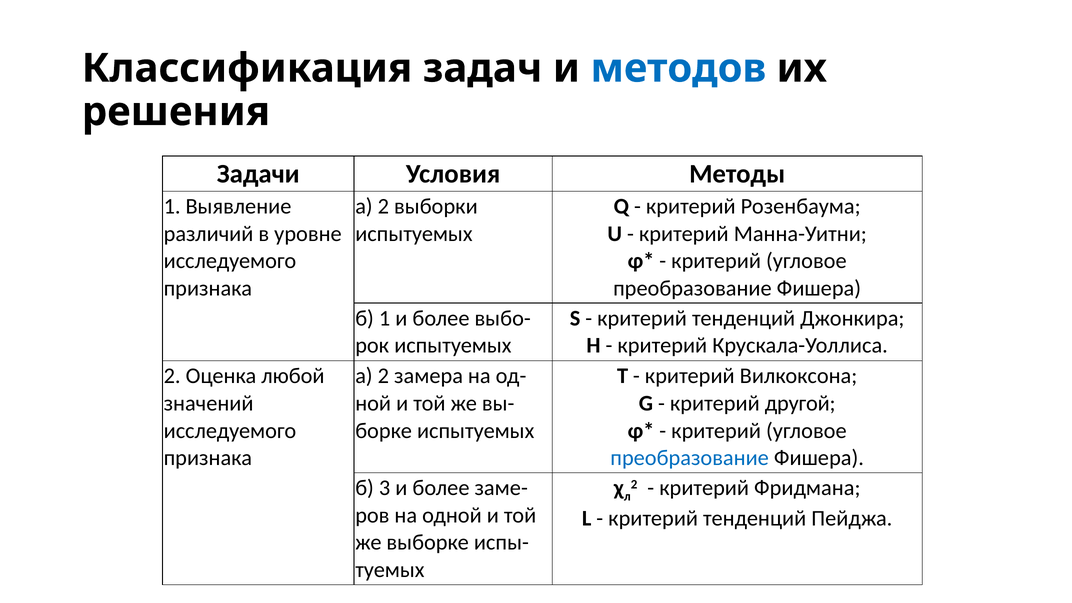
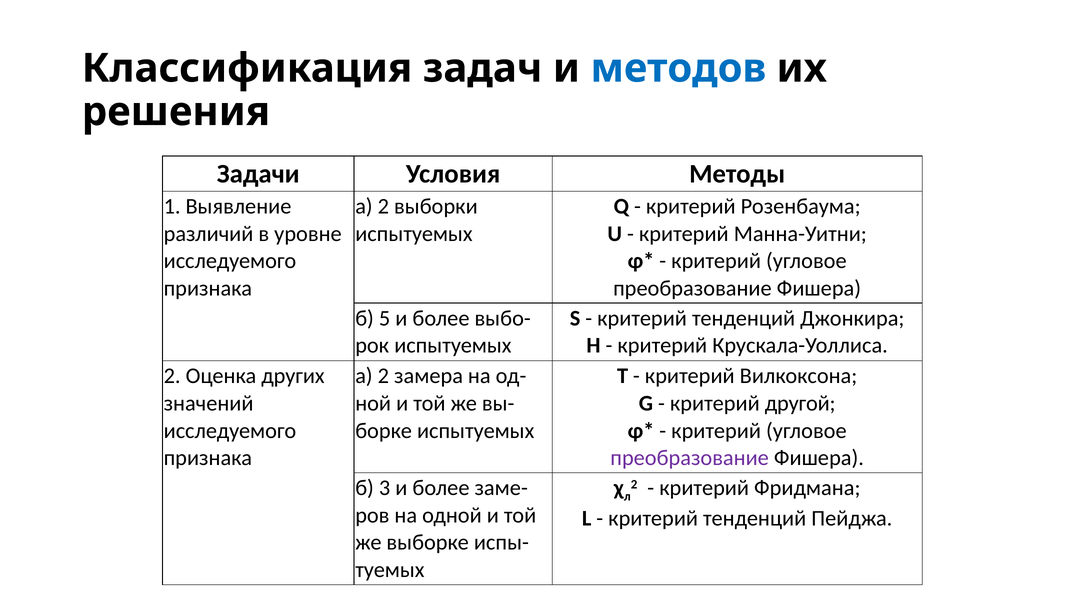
б 1: 1 -> 5
любой: любой -> других
преобразование at (690, 458) colour: blue -> purple
